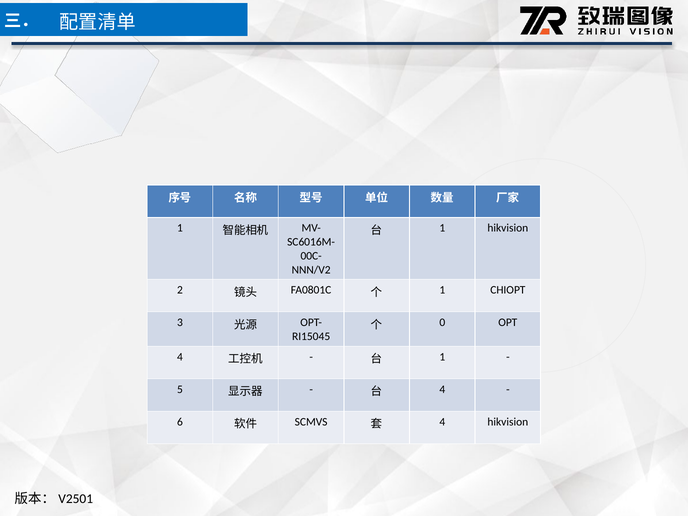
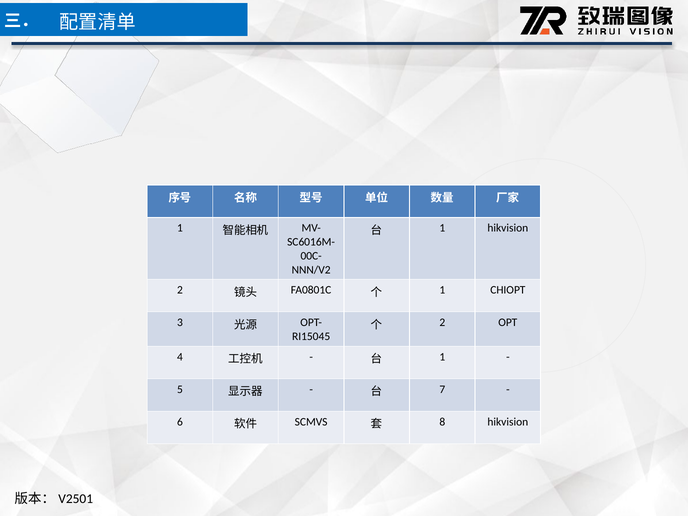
0 at (442, 322): 0 -> 2
4 at (442, 389): 4 -> 7
4 at (442, 422): 4 -> 8
